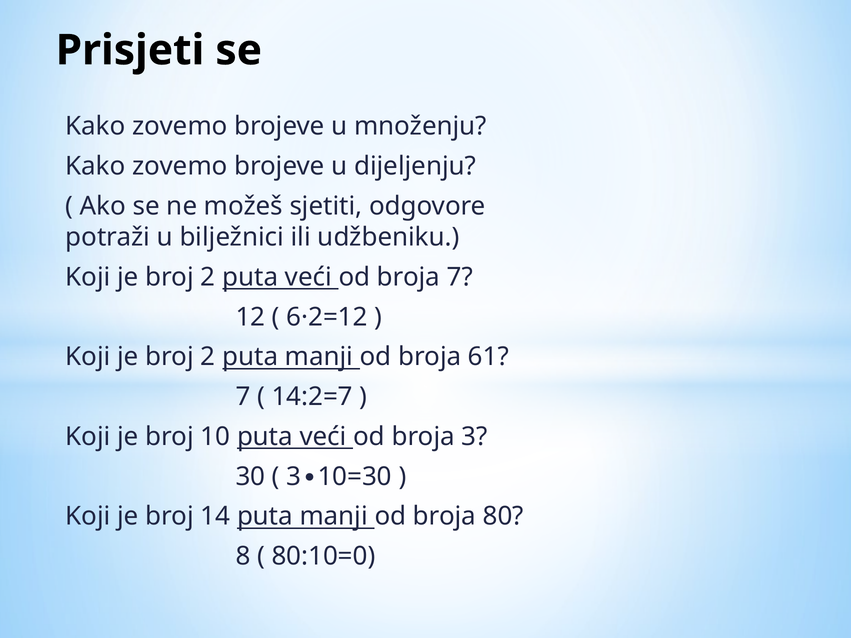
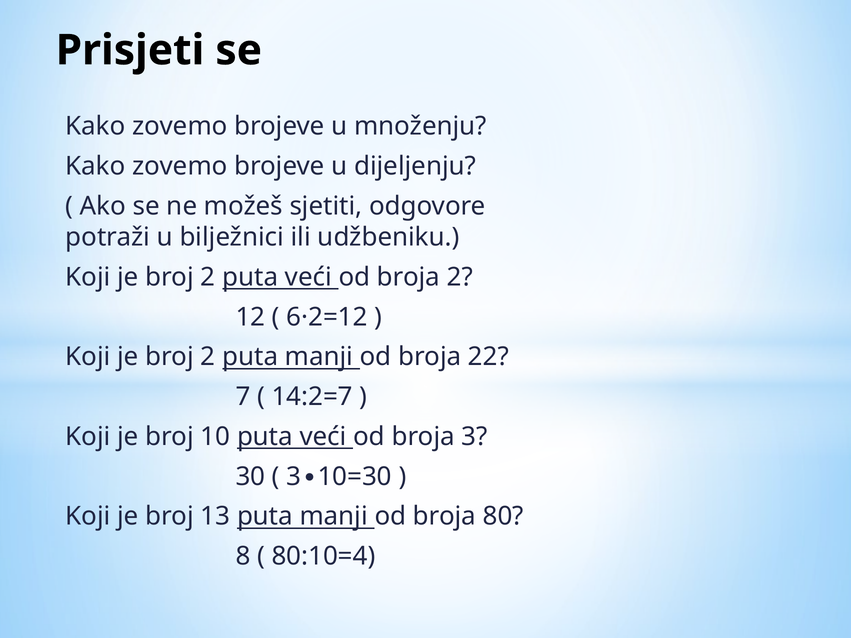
broja 7: 7 -> 2
61: 61 -> 22
14: 14 -> 13
80:10=0: 80:10=0 -> 80:10=4
